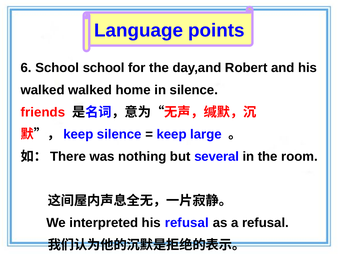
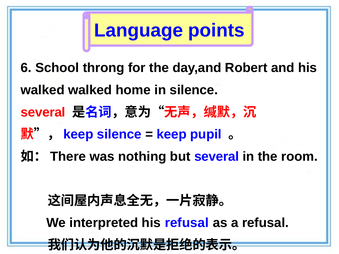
School school: school -> throng
friends at (43, 112): friends -> several
large: large -> pupil
